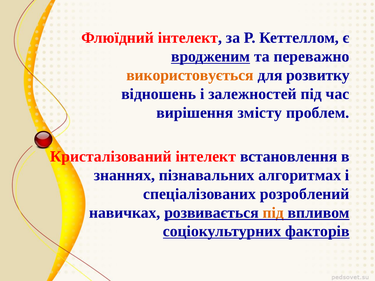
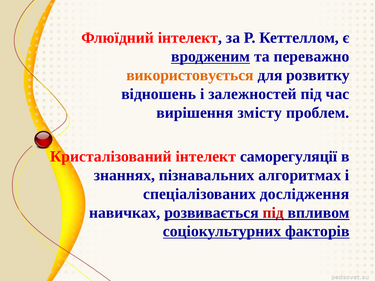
встановлення: встановлення -> саморегуляції
розроблений: розроблений -> дослідження
під at (273, 213) colour: orange -> red
